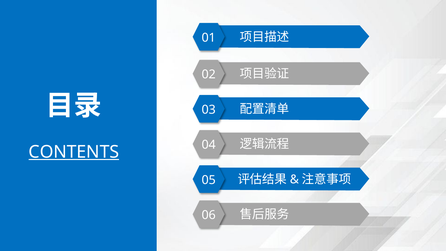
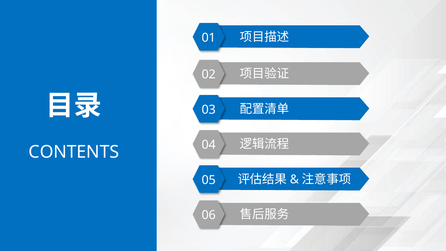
CONTENTS underline: present -> none
